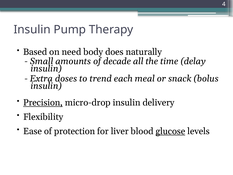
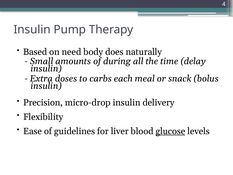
decade: decade -> during
trend: trend -> carbs
Precision underline: present -> none
protection: protection -> guidelines
